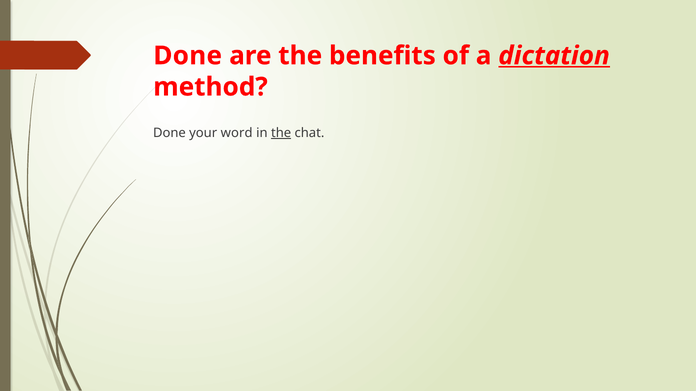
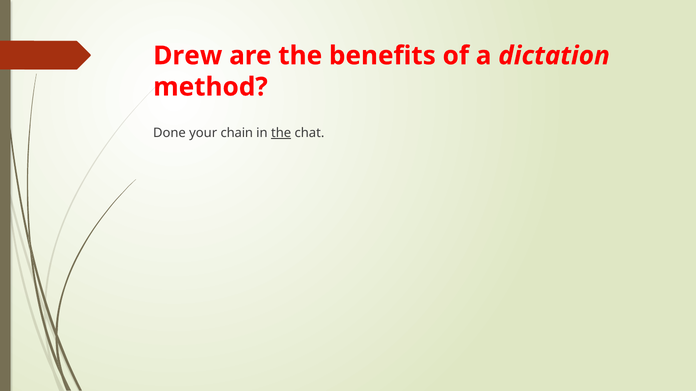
Done at (188, 56): Done -> Drew
dictation underline: present -> none
word: word -> chain
